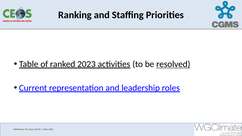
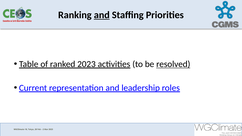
and at (102, 15) underline: none -> present
